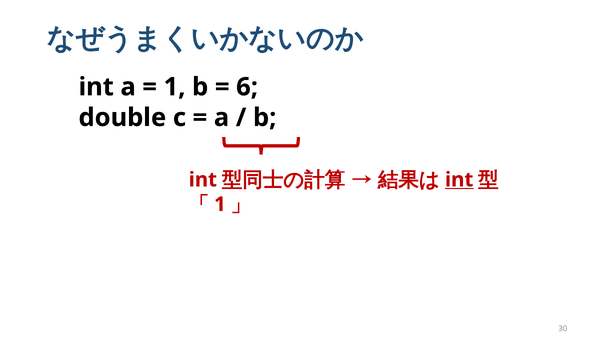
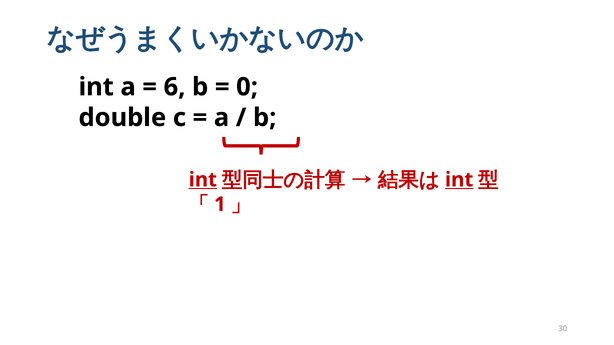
1 at (175, 87): 1 -> 6
6: 6 -> 0
int at (203, 180) underline: none -> present
